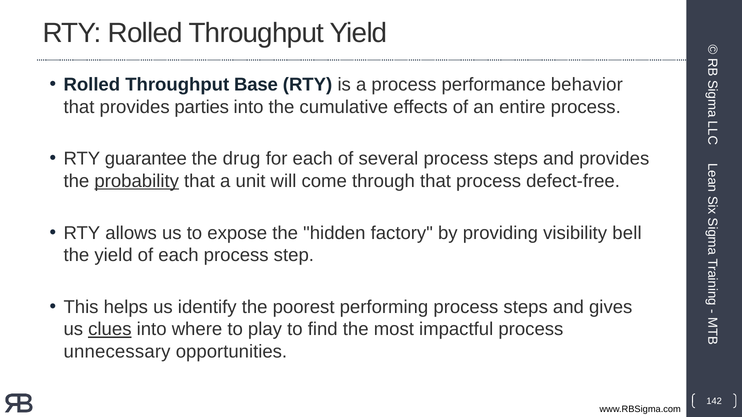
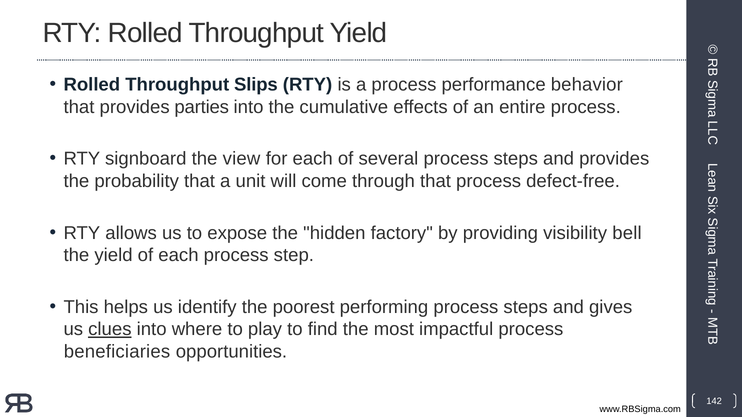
Base: Base -> Slips
guarantee: guarantee -> signboard
drug: drug -> view
probability underline: present -> none
unnecessary: unnecessary -> beneficiaries
